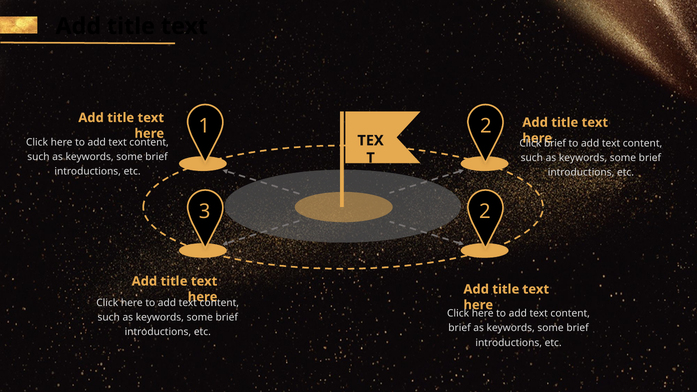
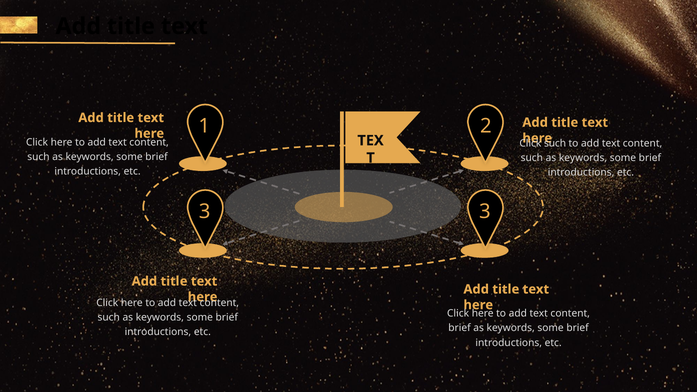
brief at (555, 143): brief -> such
3 2: 2 -> 3
